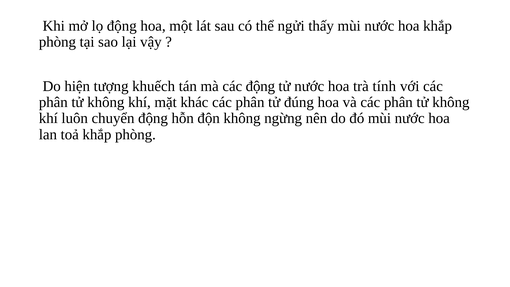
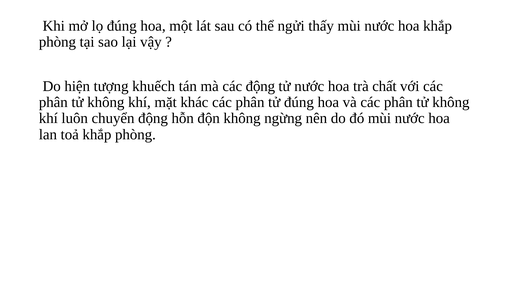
lọ động: động -> đúng
tính: tính -> chất
